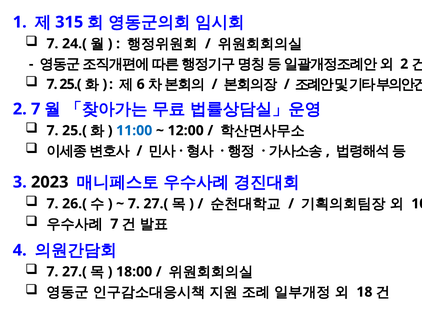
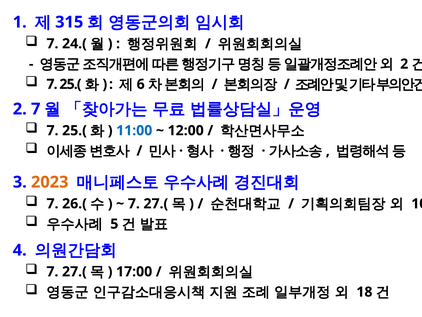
2023 colour: black -> orange
7 at (114, 224): 7 -> 5
18:00: 18:00 -> 17:00
